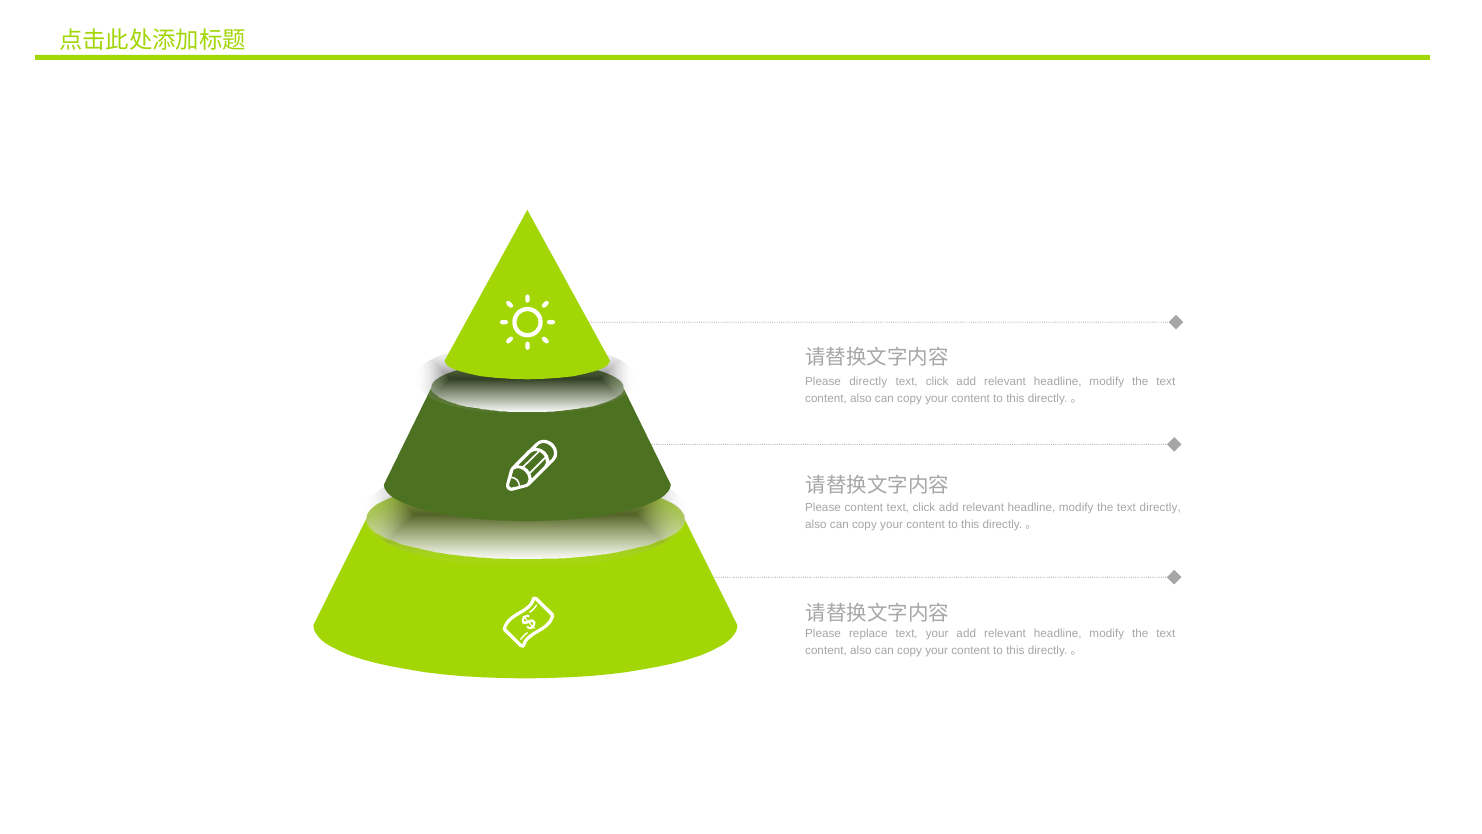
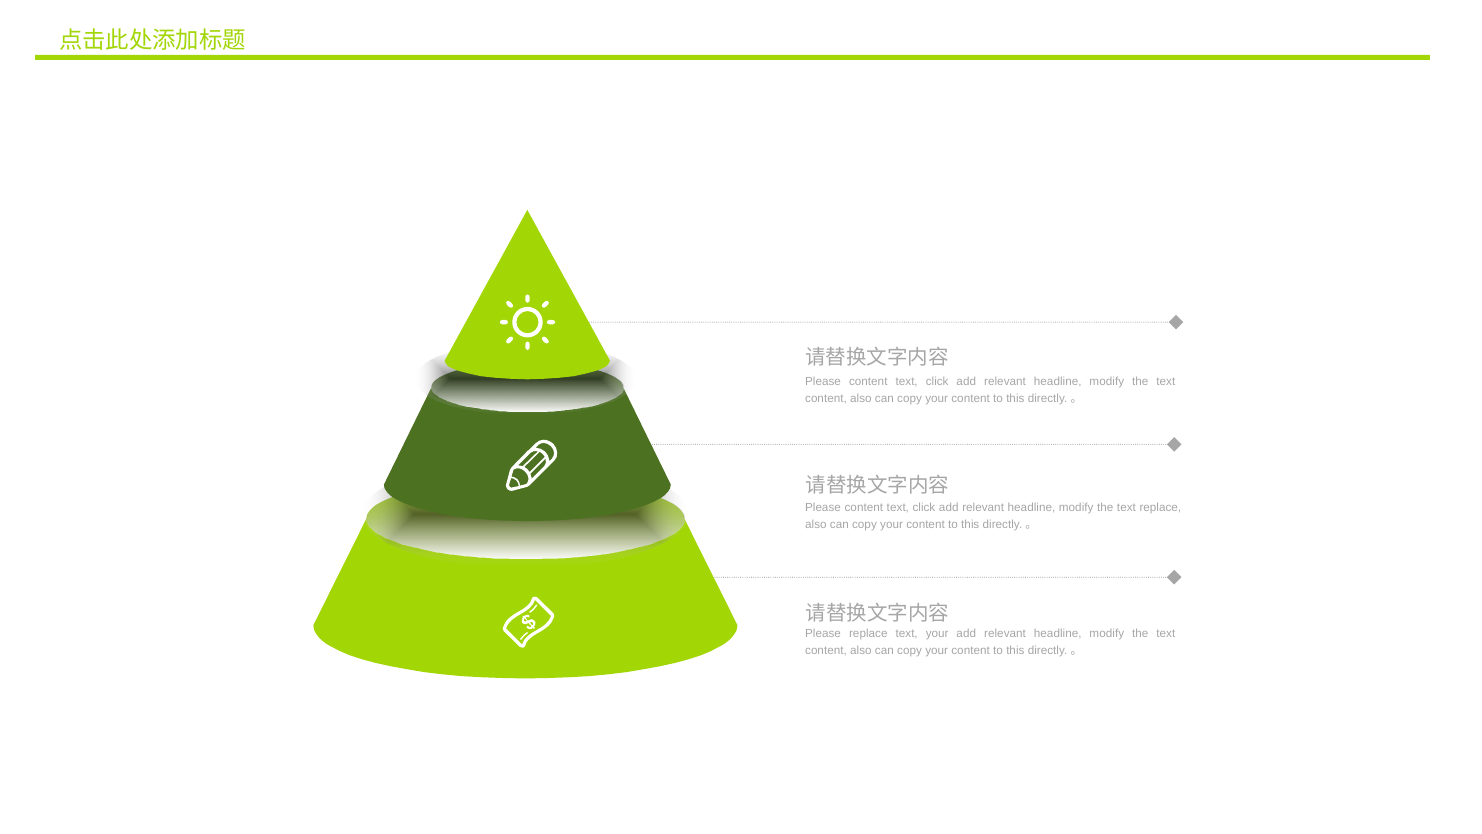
directly at (868, 381): directly -> content
text directly: directly -> replace
